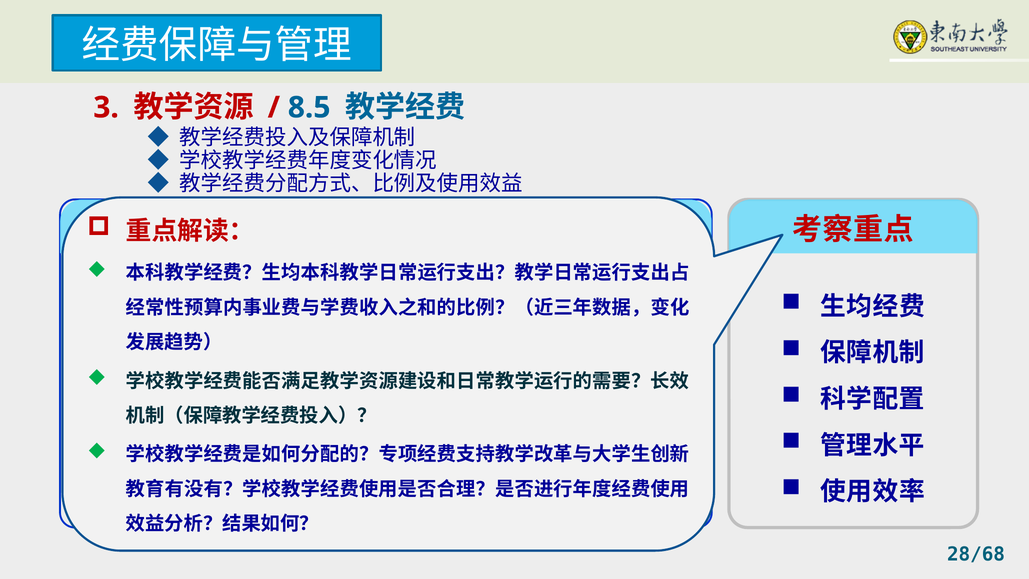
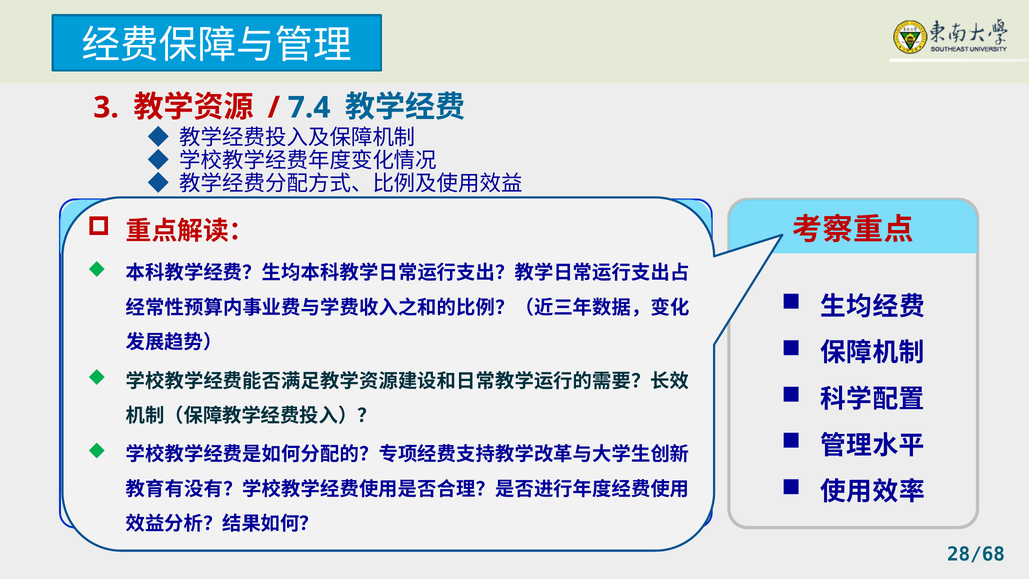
8.5: 8.5 -> 7.4
